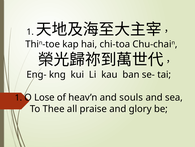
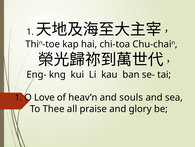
Lose: Lose -> Love
